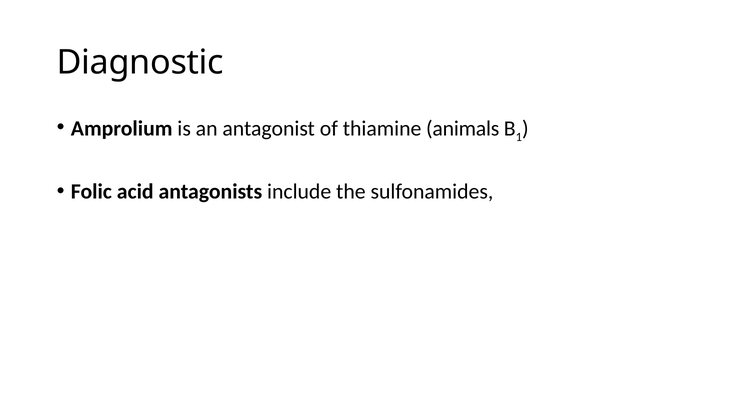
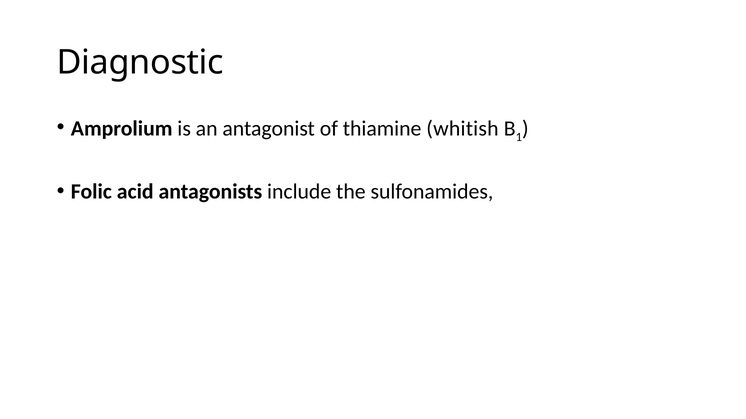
animals: animals -> whitish
